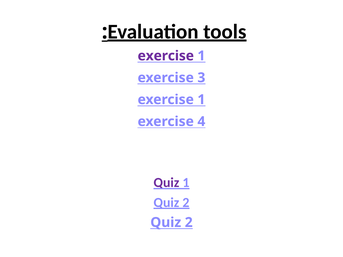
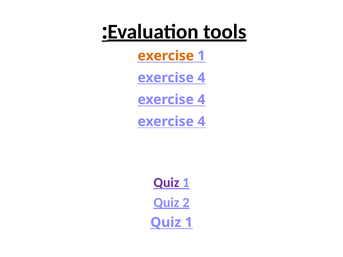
exercise at (166, 56) colour: purple -> orange
3 at (201, 78): 3 -> 4
1 at (201, 100): 1 -> 4
2 at (189, 223): 2 -> 1
